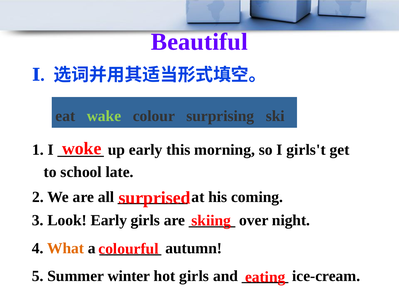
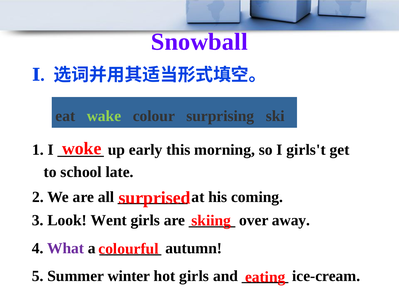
Beautiful: Beautiful -> Snowball
Look Early: Early -> Went
night: night -> away
What colour: orange -> purple
